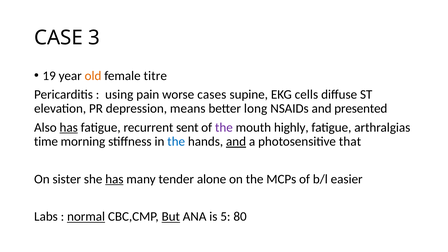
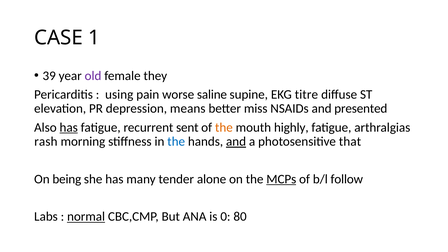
3: 3 -> 1
19: 19 -> 39
old colour: orange -> purple
titre: titre -> they
cases: cases -> saline
cells: cells -> titre
long: long -> miss
the at (224, 127) colour: purple -> orange
time: time -> rash
sister: sister -> being
has at (114, 179) underline: present -> none
MCPs underline: none -> present
easier: easier -> follow
But underline: present -> none
5: 5 -> 0
